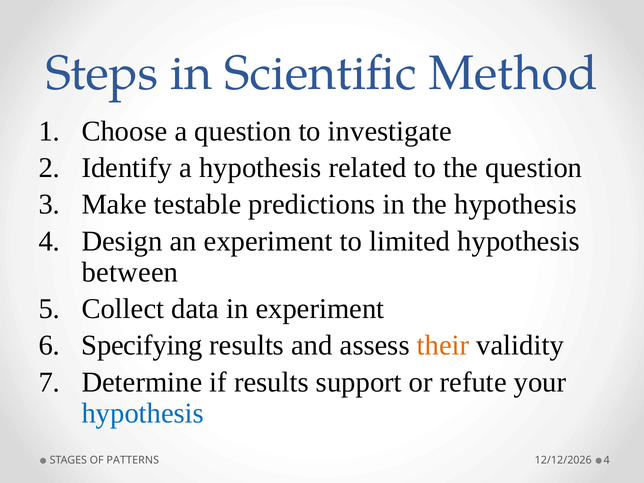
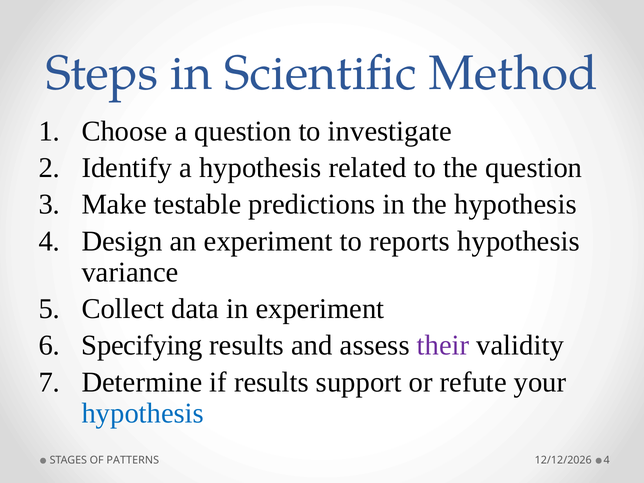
limited: limited -> reports
between: between -> variance
their colour: orange -> purple
